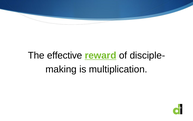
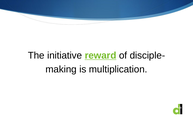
effective: effective -> initiative
